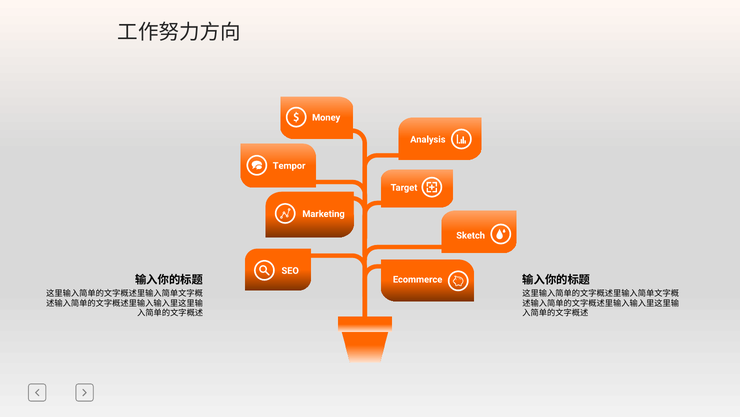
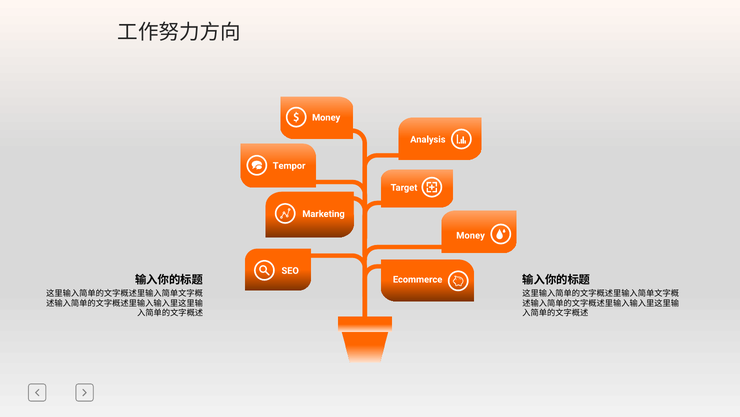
Sketch at (471, 235): Sketch -> Money
